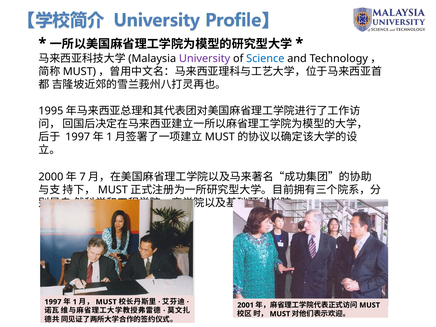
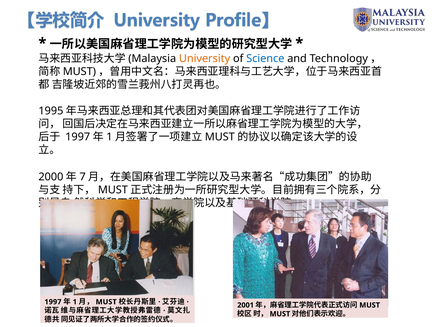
University colour: purple -> orange
